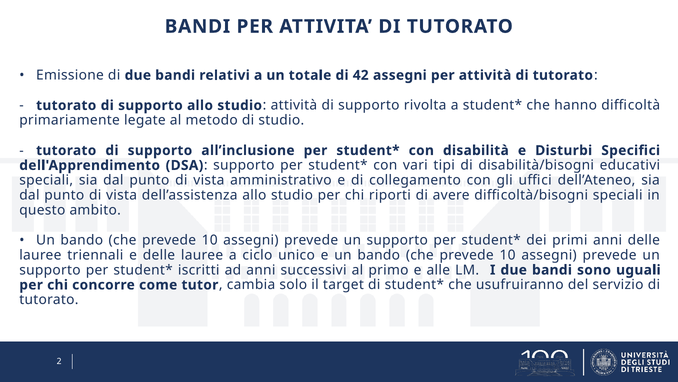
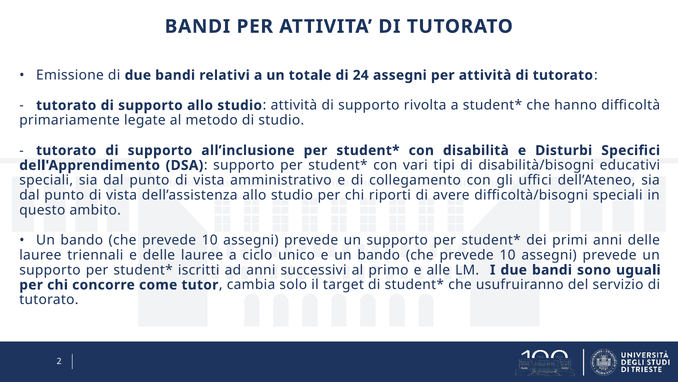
42: 42 -> 24
